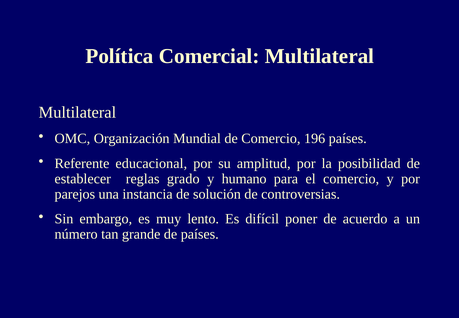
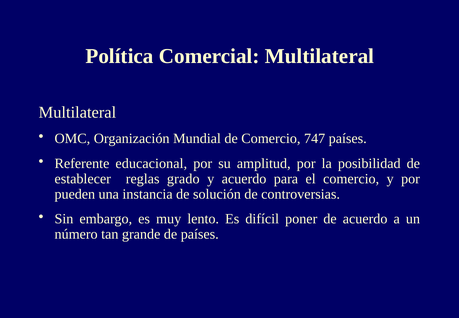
196: 196 -> 747
y humano: humano -> acuerdo
parejos: parejos -> pueden
